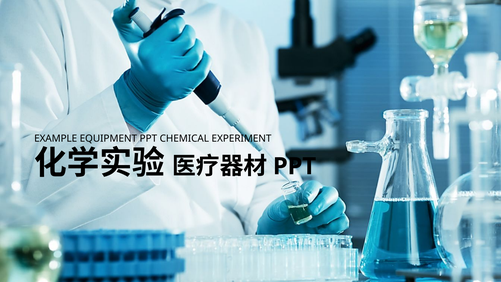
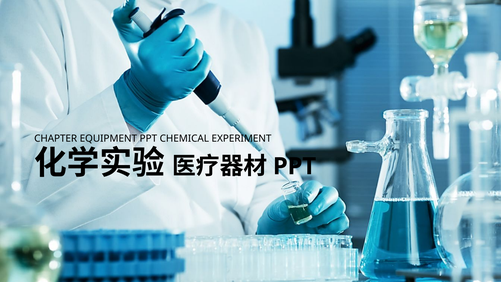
EXAMPLE: EXAMPLE -> CHAPTER
